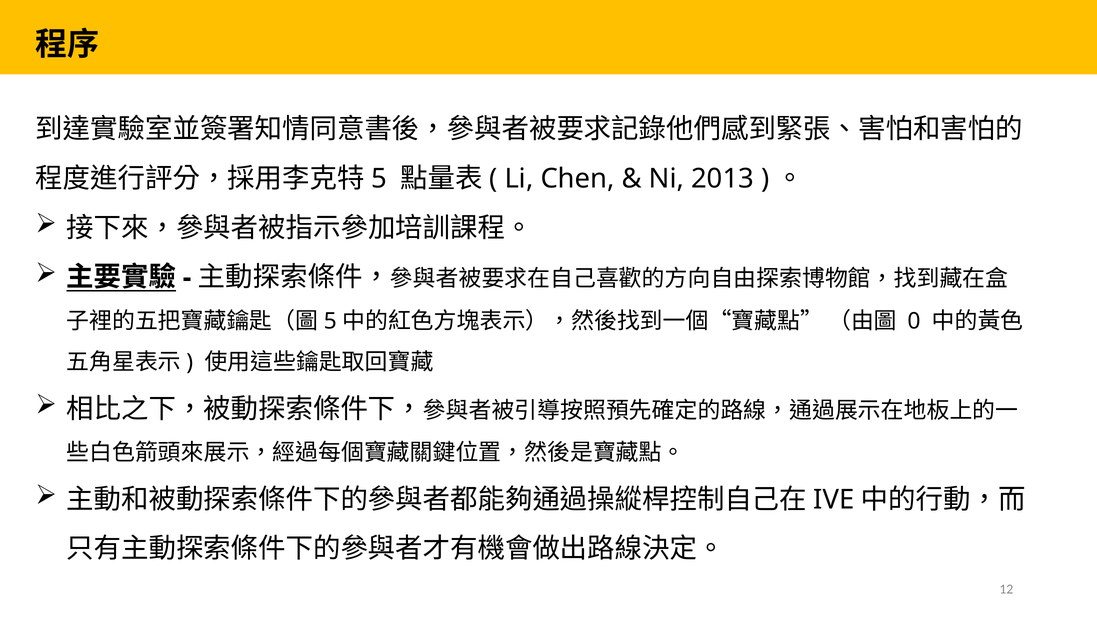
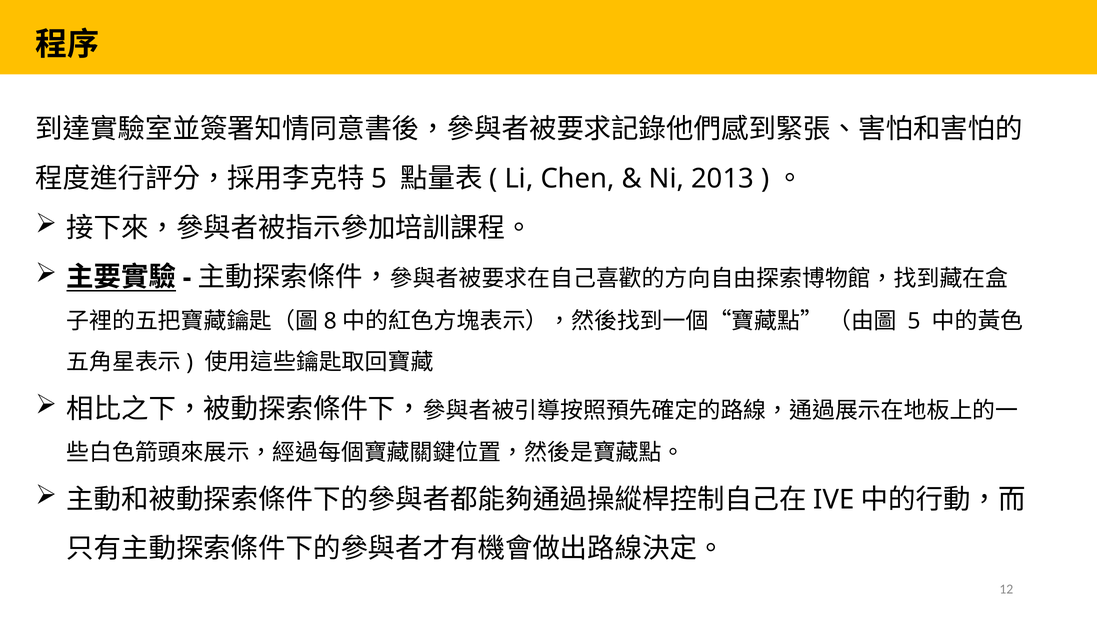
5 at (330, 321): 5 -> 8
0 at (914, 321): 0 -> 5
